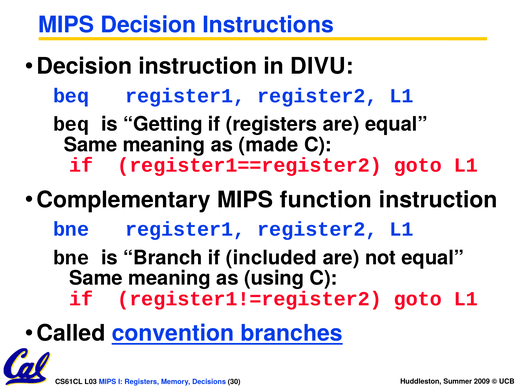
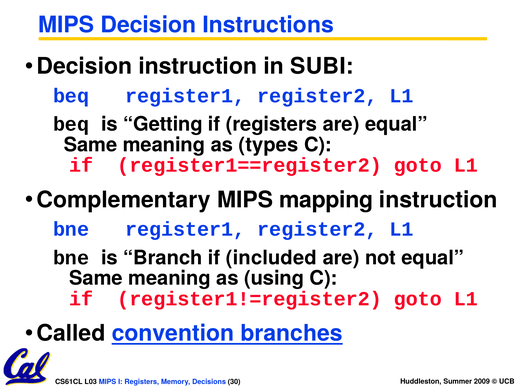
DIVU: DIVU -> SUBI
made: made -> types
function: function -> mapping
